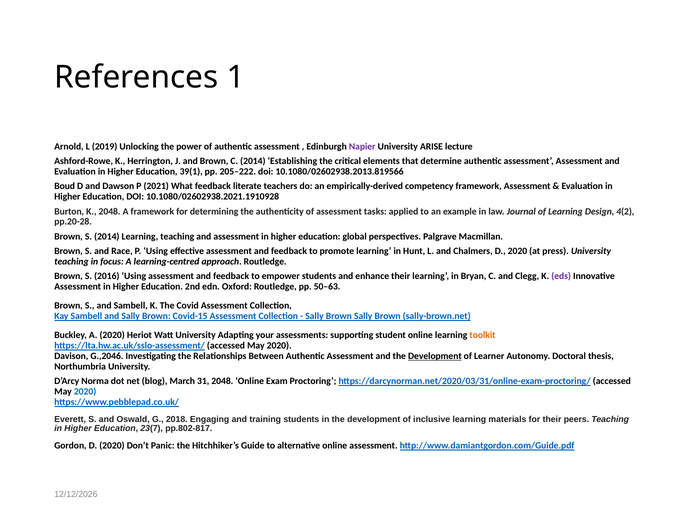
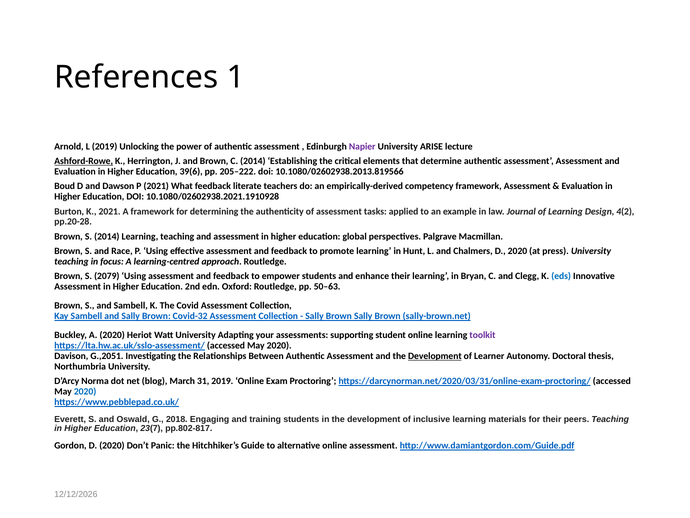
Ashford-Rowe underline: none -> present
39(1: 39(1 -> 39(6
K 2048: 2048 -> 2021
2016: 2016 -> 2079
eds colour: purple -> blue
Covid-15: Covid-15 -> Covid-32
toolkit colour: orange -> purple
G.,2046: G.,2046 -> G.,2051
31 2048: 2048 -> 2019
